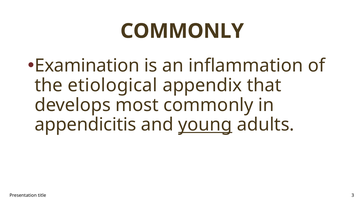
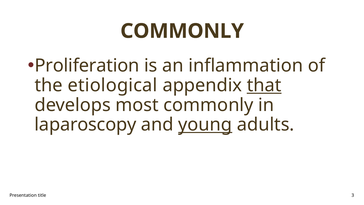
Examination: Examination -> Proliferation
that underline: none -> present
appendicitis: appendicitis -> laparoscopy
